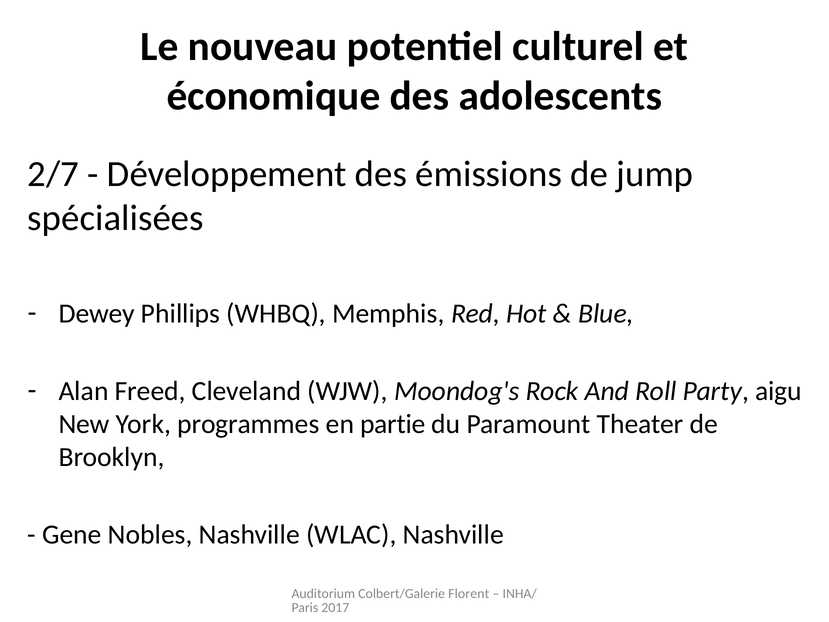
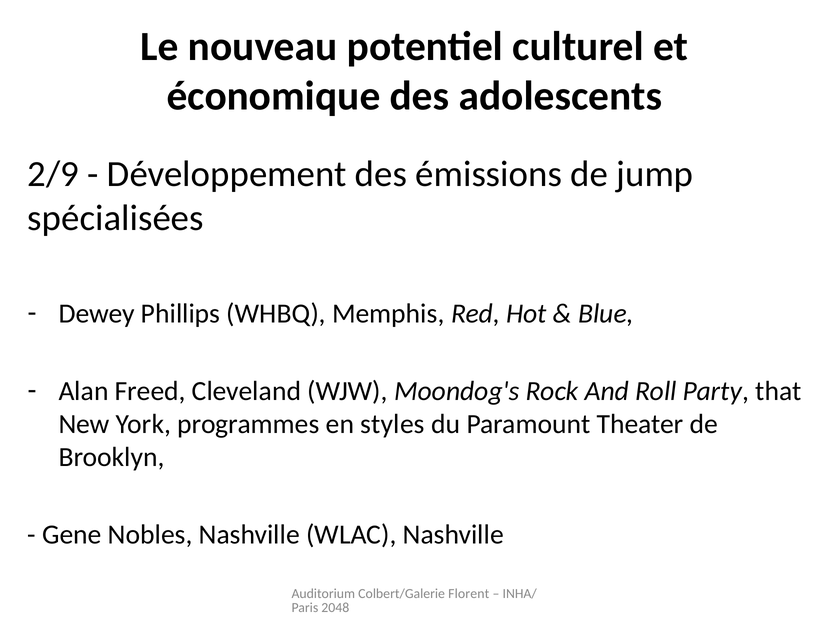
2/7: 2/7 -> 2/9
aigu: aigu -> that
partie: partie -> styles
2017: 2017 -> 2048
